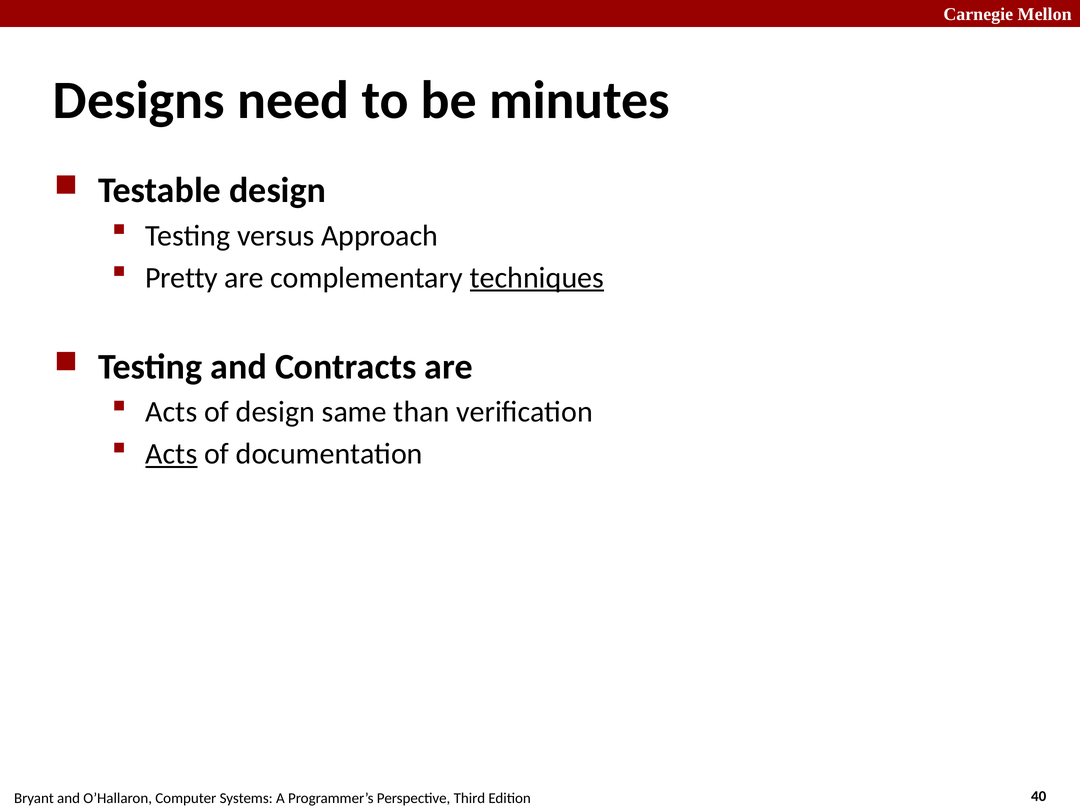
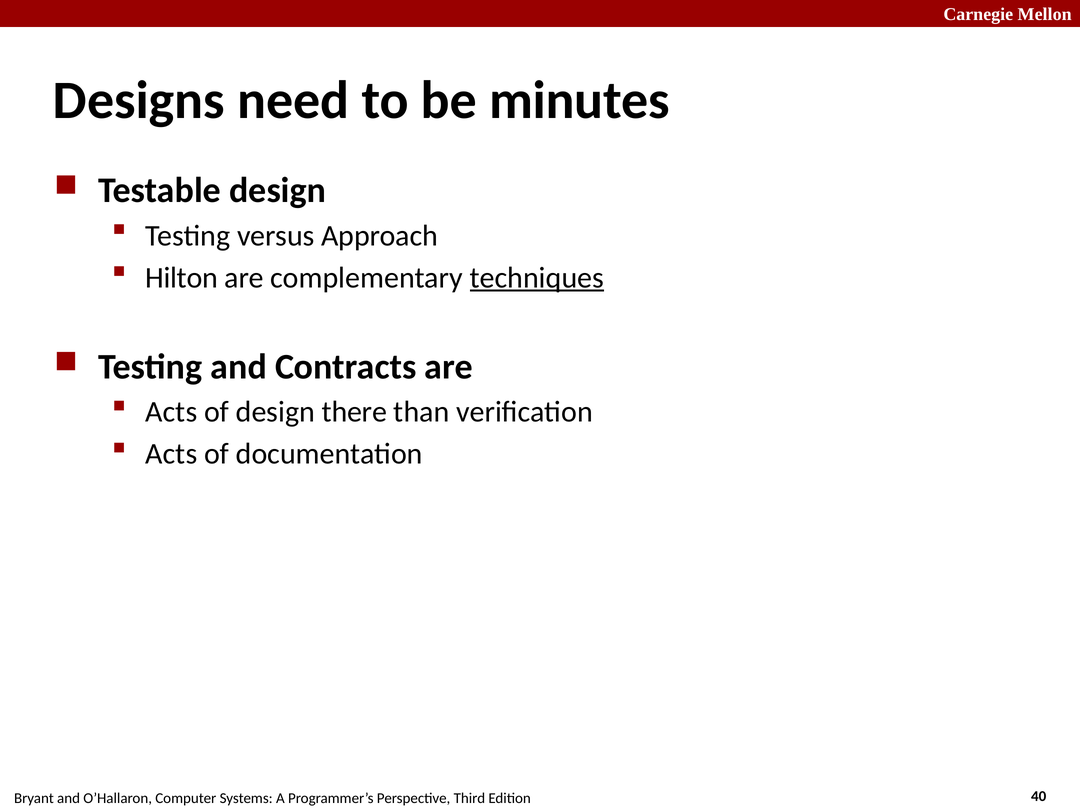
Pretty: Pretty -> Hilton
same: same -> there
Acts at (171, 454) underline: present -> none
